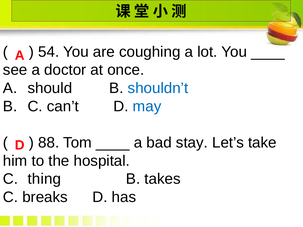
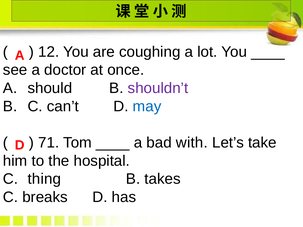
54: 54 -> 12
shouldn’t colour: blue -> purple
88: 88 -> 71
stay: stay -> with
